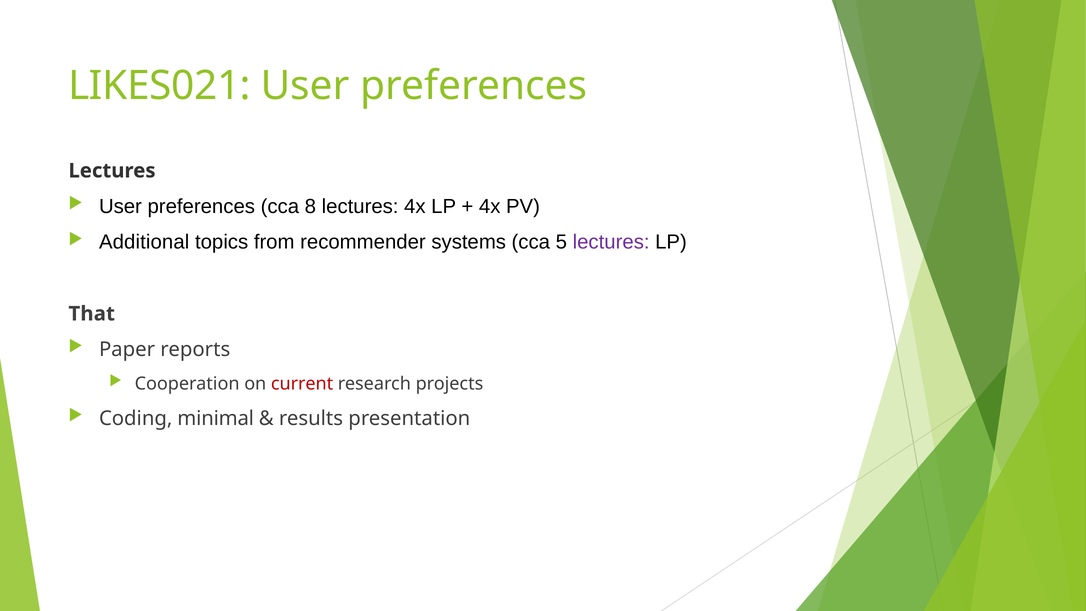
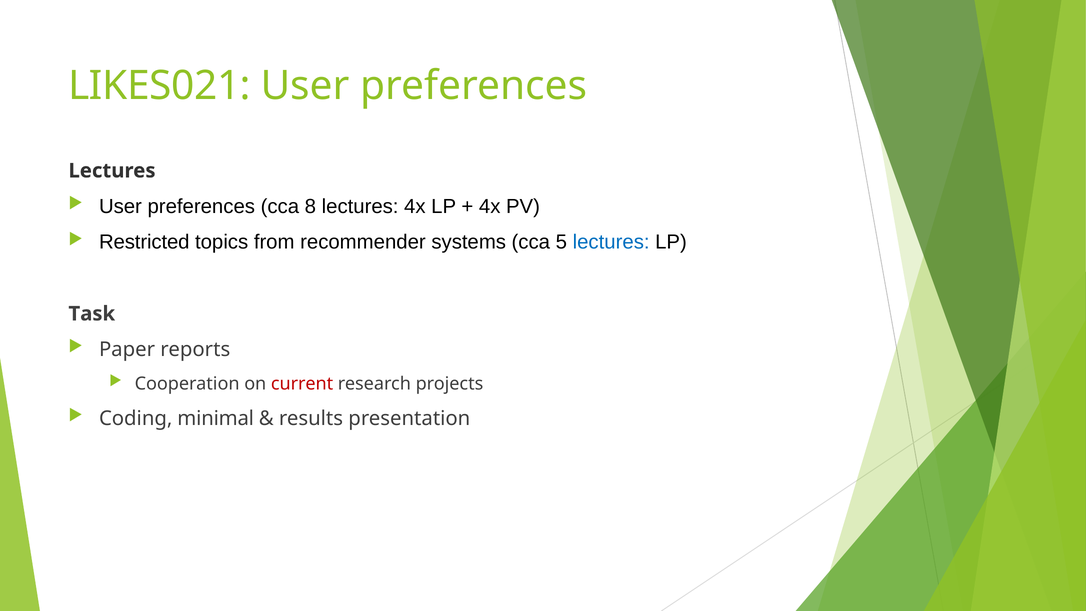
Additional: Additional -> Restricted
lectures at (611, 242) colour: purple -> blue
That: That -> Task
